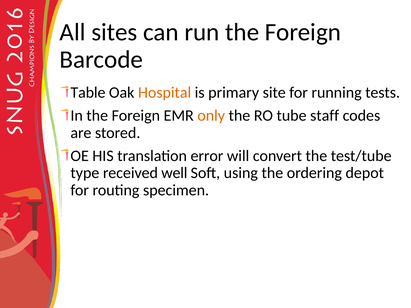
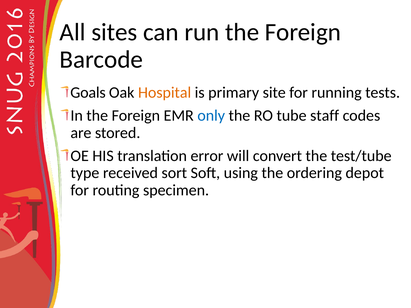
Table: Table -> Goals
only colour: orange -> blue
well: well -> sort
